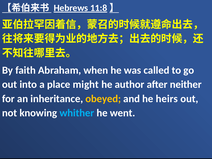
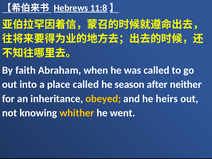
place might: might -> called
author: author -> season
whither colour: light blue -> yellow
